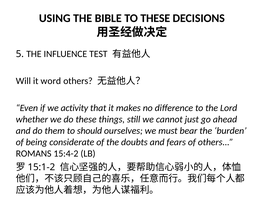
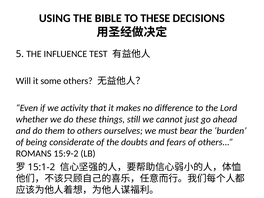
word: word -> some
to should: should -> others
15:4-2: 15:4-2 -> 15:9-2
